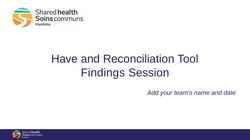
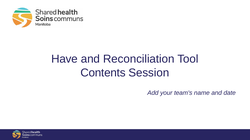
Findings: Findings -> Contents
